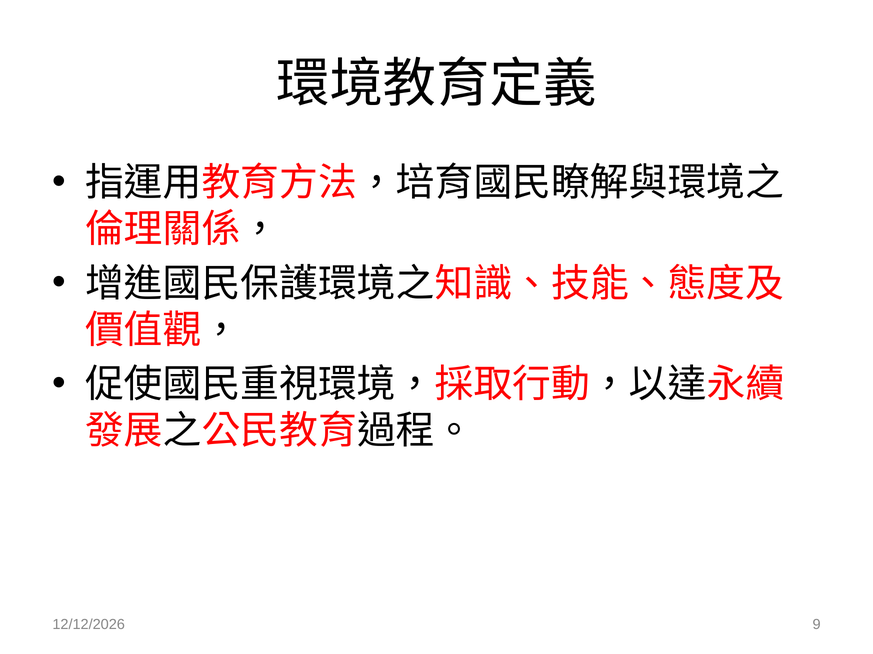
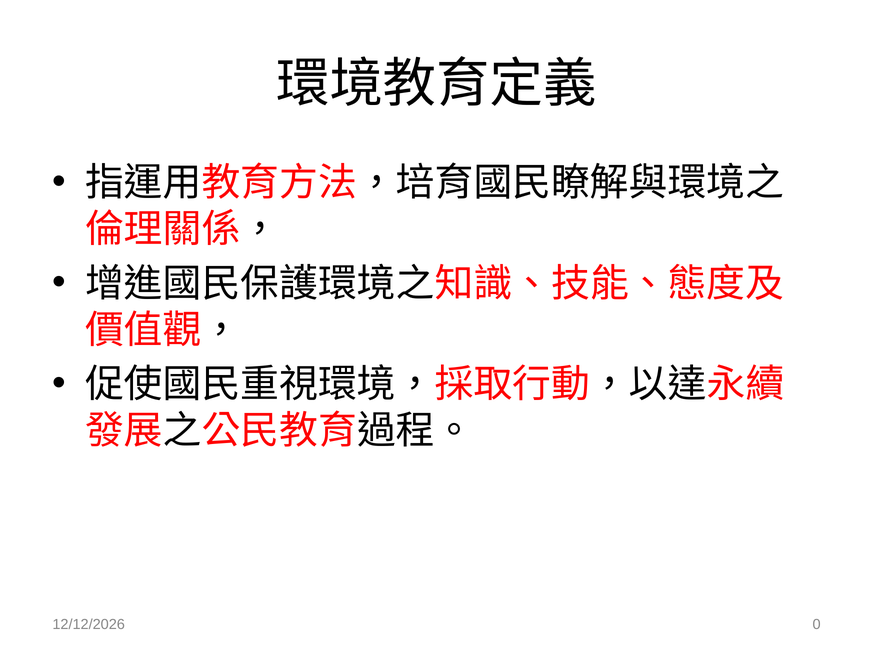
9: 9 -> 0
